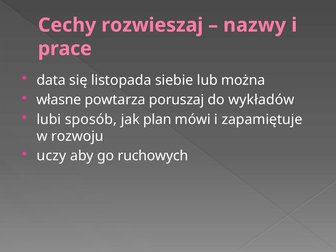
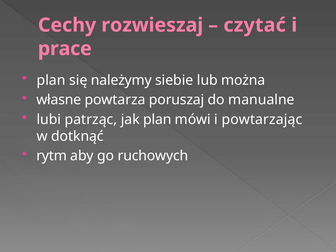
nazwy: nazwy -> czytać
data at (51, 80): data -> plan
listopada: listopada -> należymy
wykładów: wykładów -> manualne
sposób: sposób -> patrząc
zapamiętuje: zapamiętuje -> powtarzając
rozwoju: rozwoju -> dotknąć
uczy: uczy -> rytm
